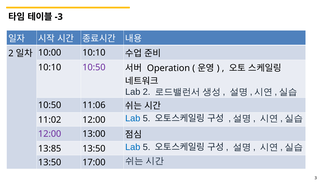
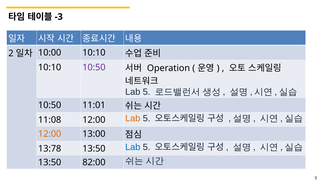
2 at (147, 92): 2 -> 5
11:06: 11:06 -> 11:01
11:02: 11:02 -> 11:08
Lab at (133, 119) colour: blue -> orange
12:00 at (50, 134) colour: purple -> orange
13:85: 13:85 -> 13:78
17:00: 17:00 -> 82:00
